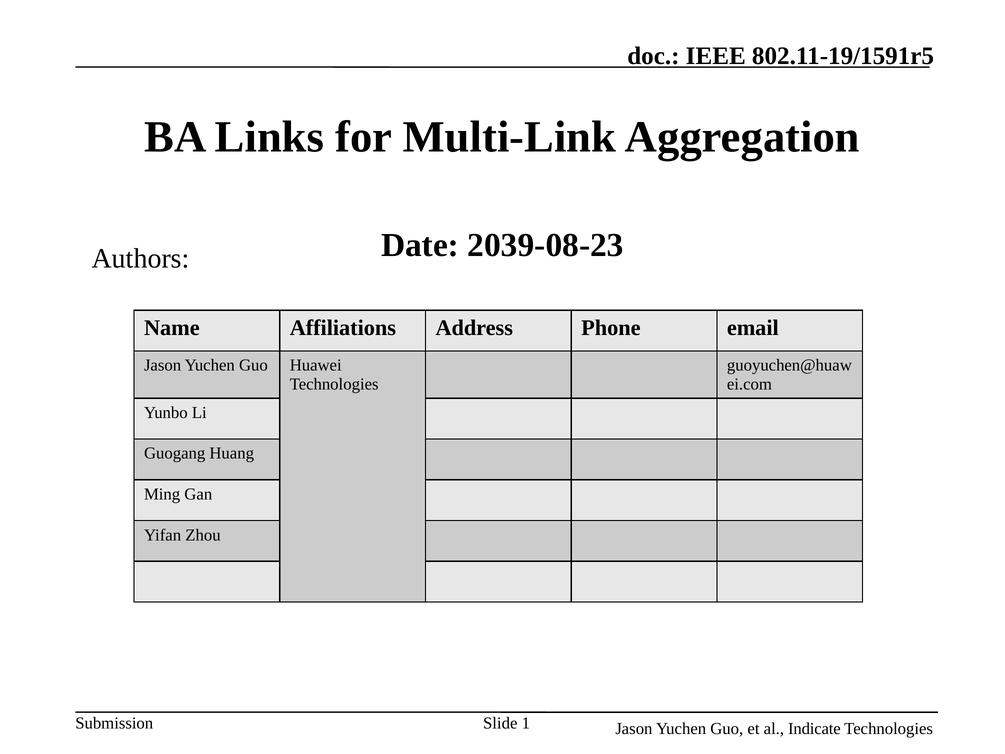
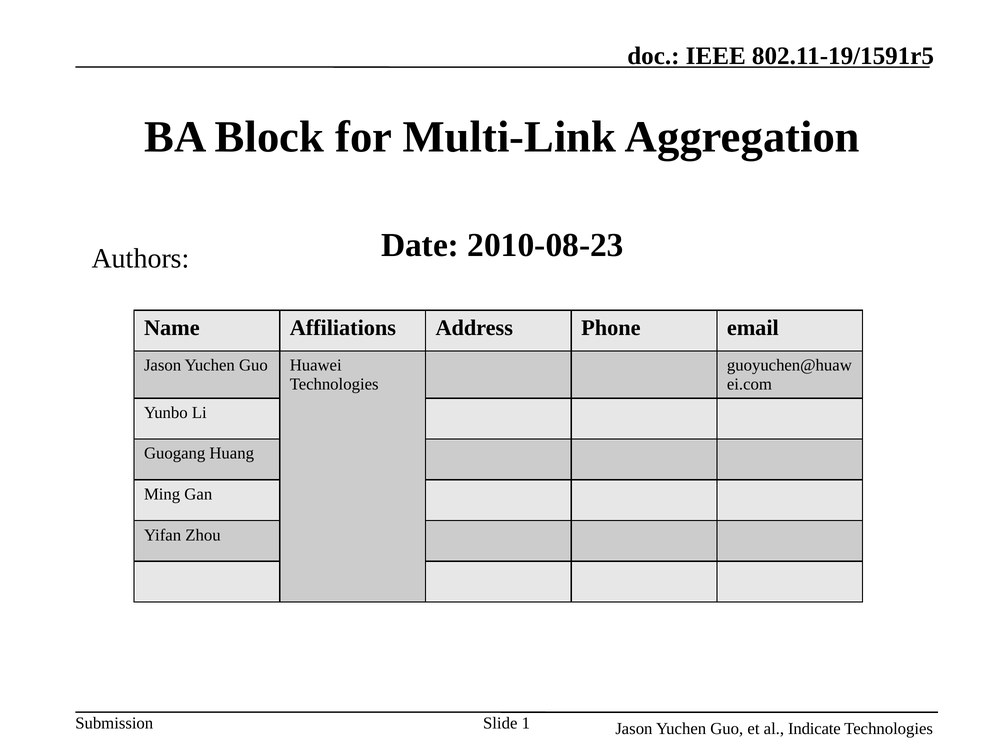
Links: Links -> Block
2039-08-23: 2039-08-23 -> 2010-08-23
